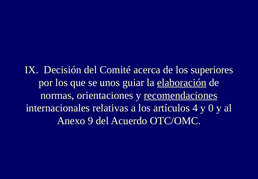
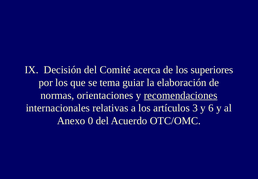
unos: unos -> tema
elaboración underline: present -> none
4: 4 -> 3
0: 0 -> 6
9: 9 -> 0
